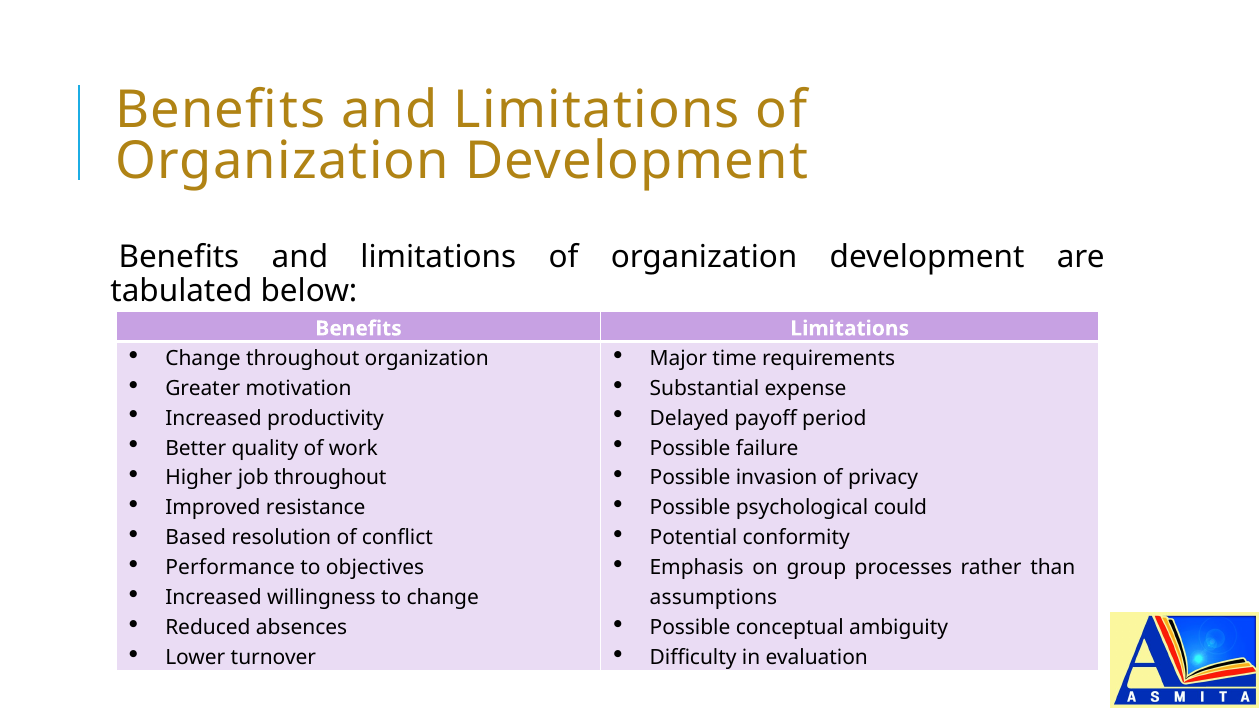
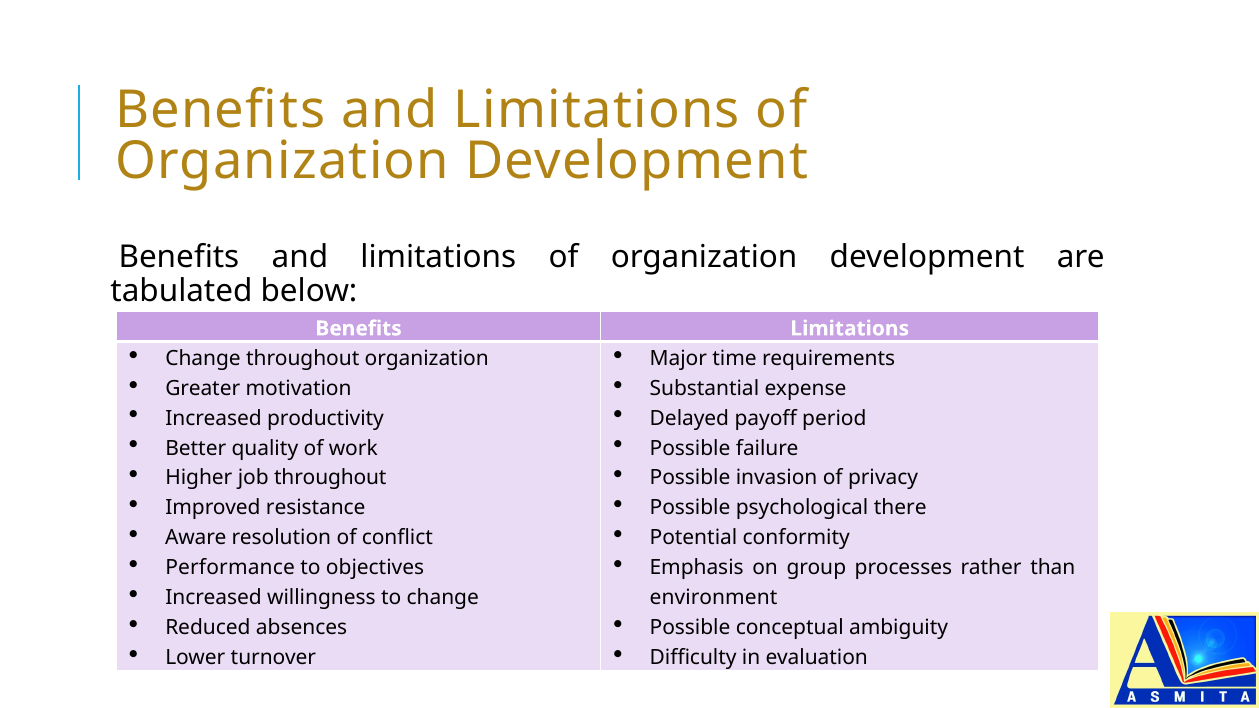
could: could -> there
Based: Based -> Aware
assumptions: assumptions -> environment
